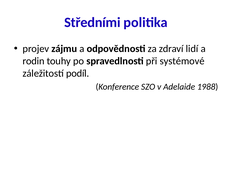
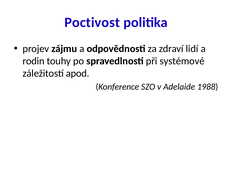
Středními: Středními -> Poctivost
podíl: podíl -> apod
